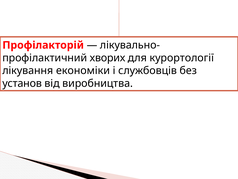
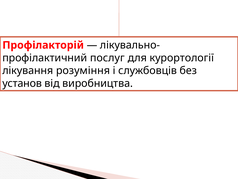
хворих: хворих -> послуг
економіки: економіки -> розуміння
